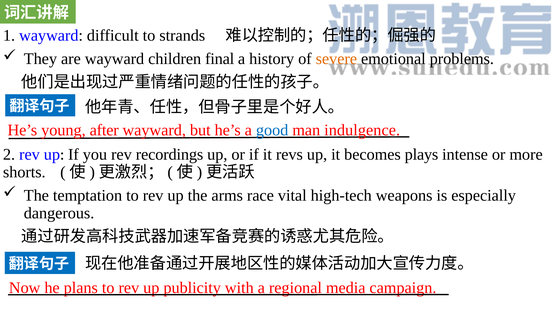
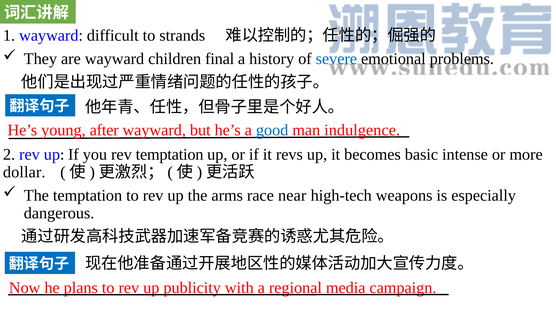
severe colour: orange -> blue
rev recordings: recordings -> temptation
plays: plays -> basic
shorts: shorts -> dollar
vital: vital -> near
